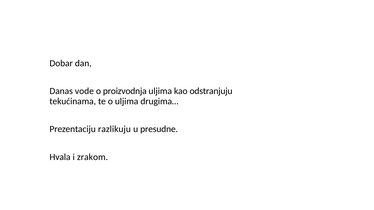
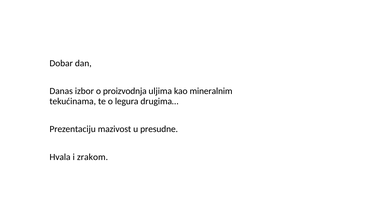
vode: vode -> izbor
odstranjuju: odstranjuju -> mineralnim
o uljima: uljima -> legura
razlikuju: razlikuju -> mazivost
